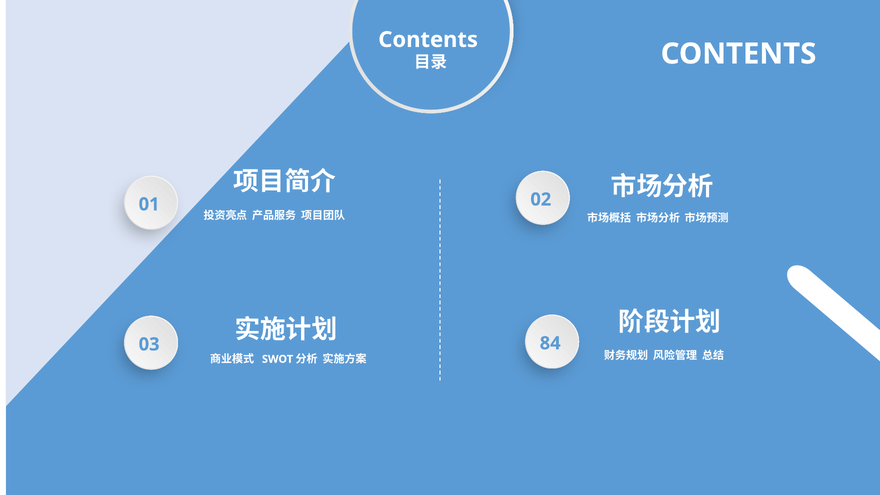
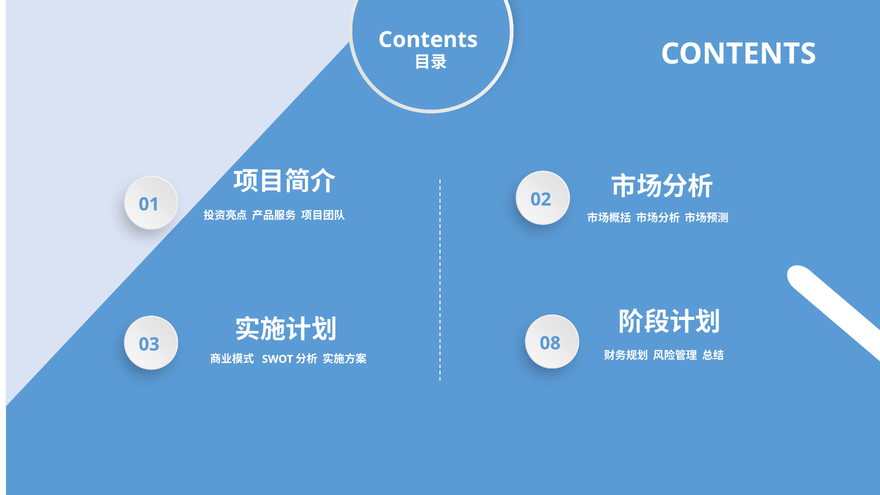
84: 84 -> 08
